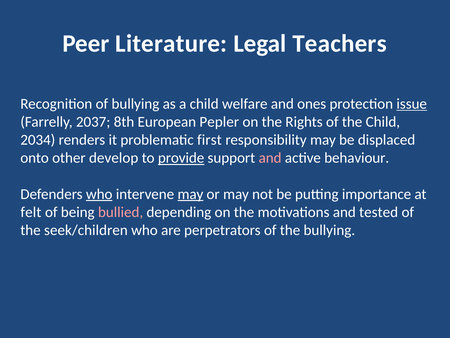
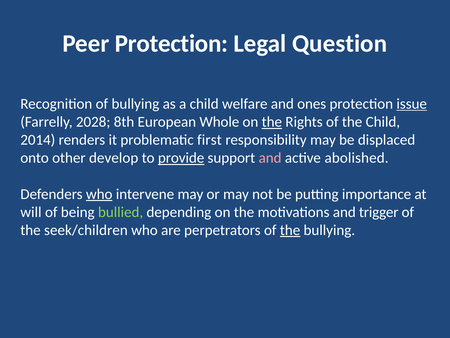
Peer Literature: Literature -> Protection
Teachers: Teachers -> Question
2037: 2037 -> 2028
Pepler: Pepler -> Whole
the at (272, 122) underline: none -> present
2034: 2034 -> 2014
behaviour: behaviour -> abolished
may at (190, 194) underline: present -> none
felt: felt -> will
bullied colour: pink -> light green
tested: tested -> trigger
the at (290, 230) underline: none -> present
